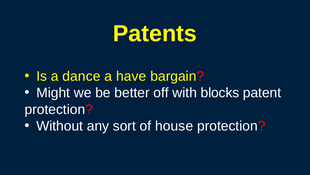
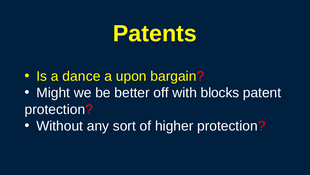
have: have -> upon
house: house -> higher
